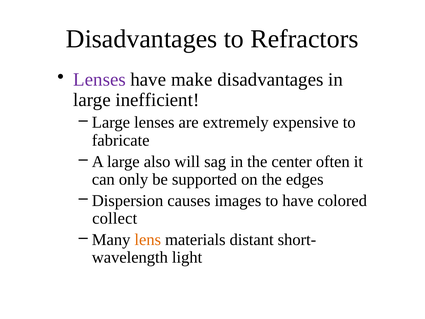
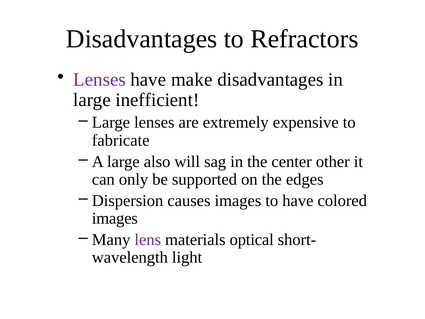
often: often -> other
collect at (115, 218): collect -> images
lens colour: orange -> purple
distant: distant -> optical
